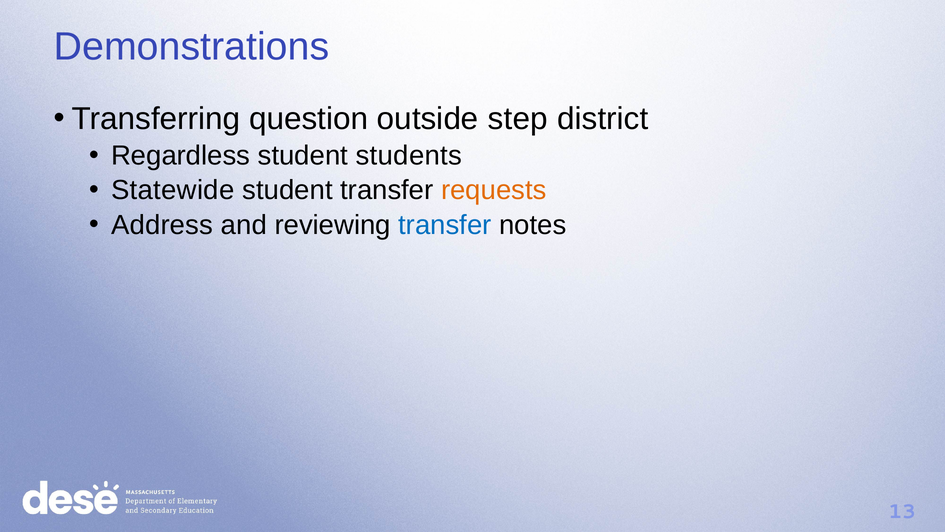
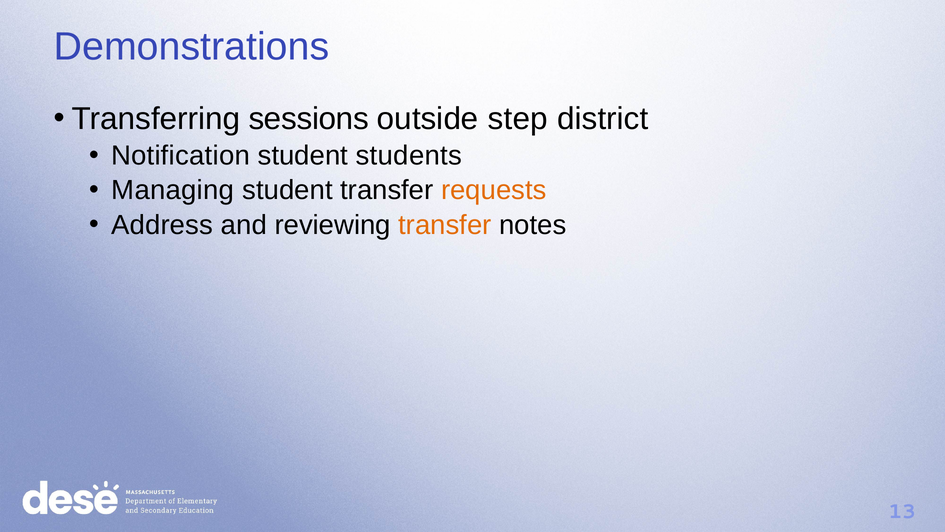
question: question -> sessions
Regardless: Regardless -> Notification
Statewide: Statewide -> Managing
transfer at (445, 225) colour: blue -> orange
